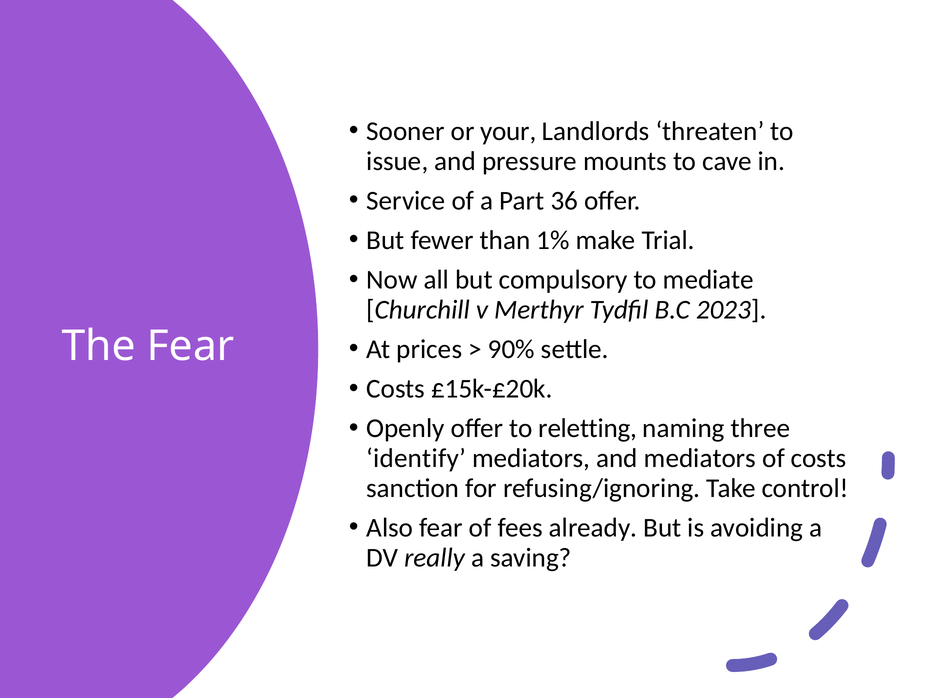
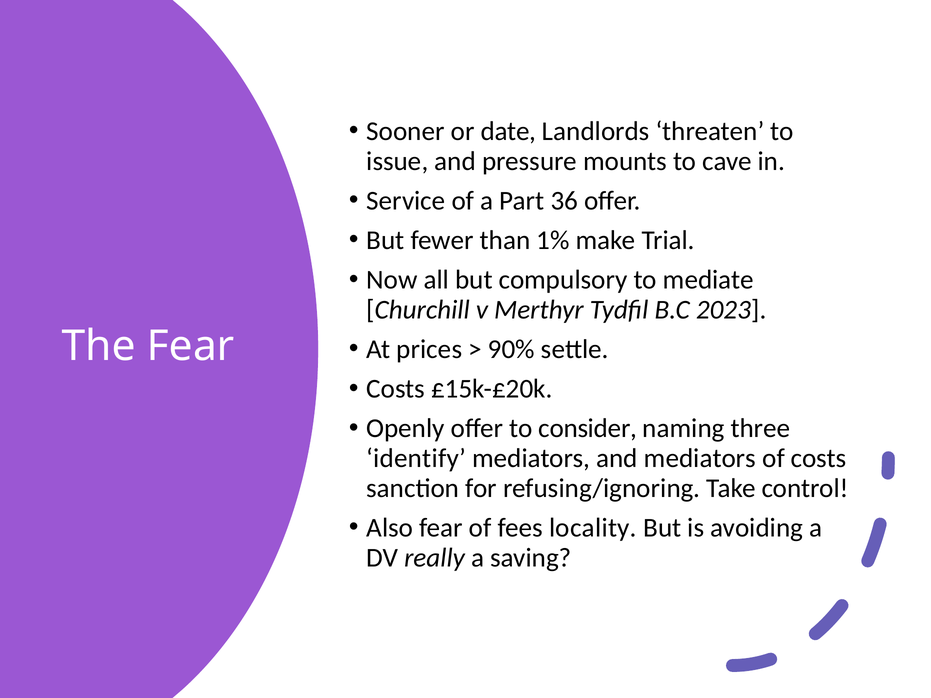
your: your -> date
reletting: reletting -> consider
already: already -> locality
